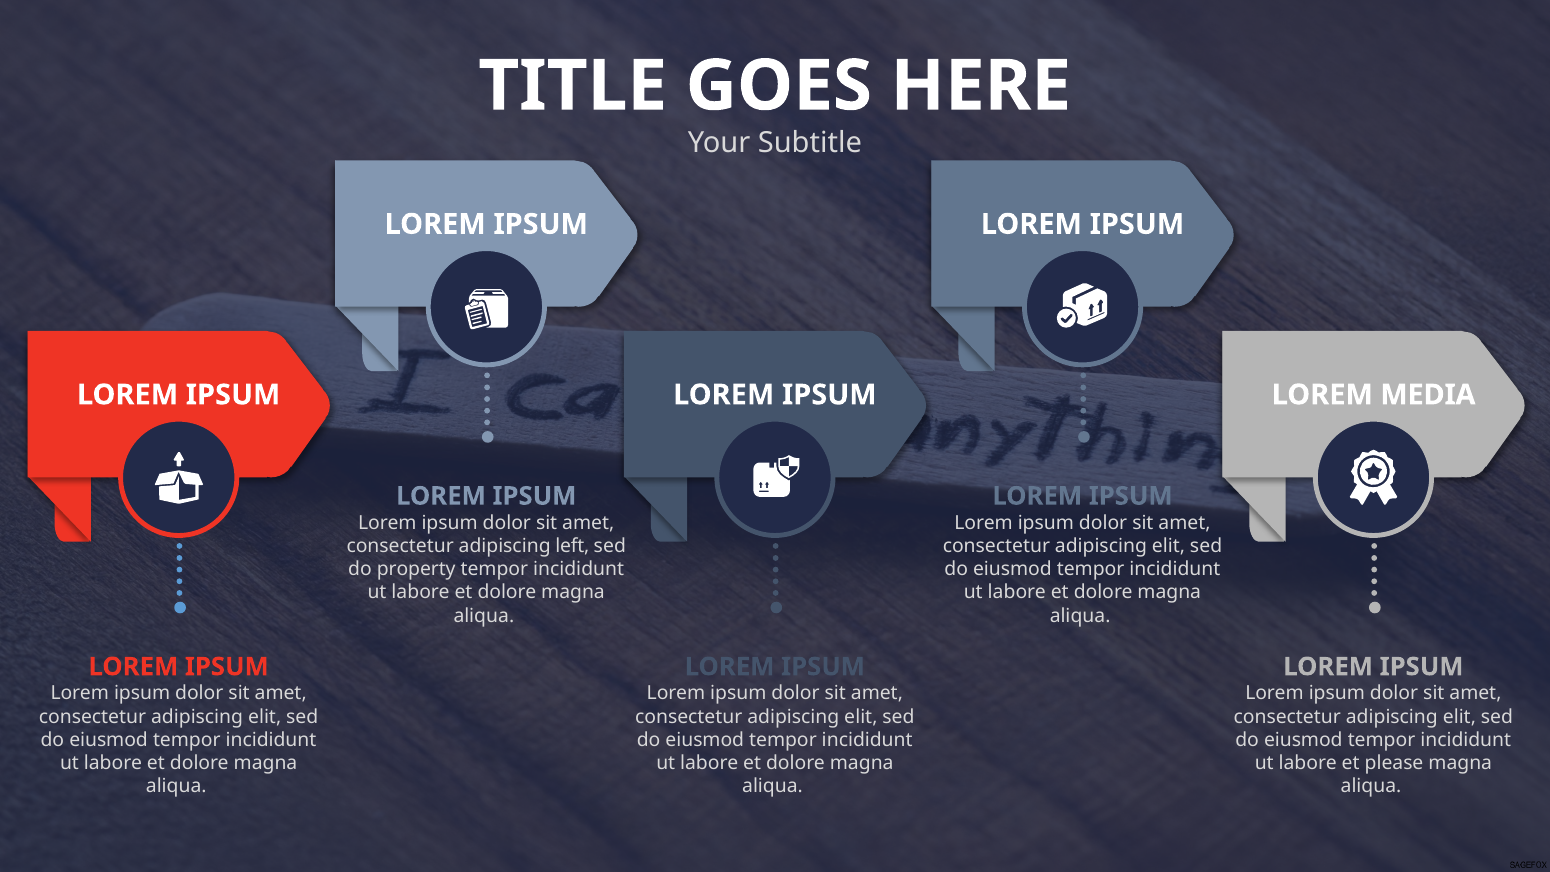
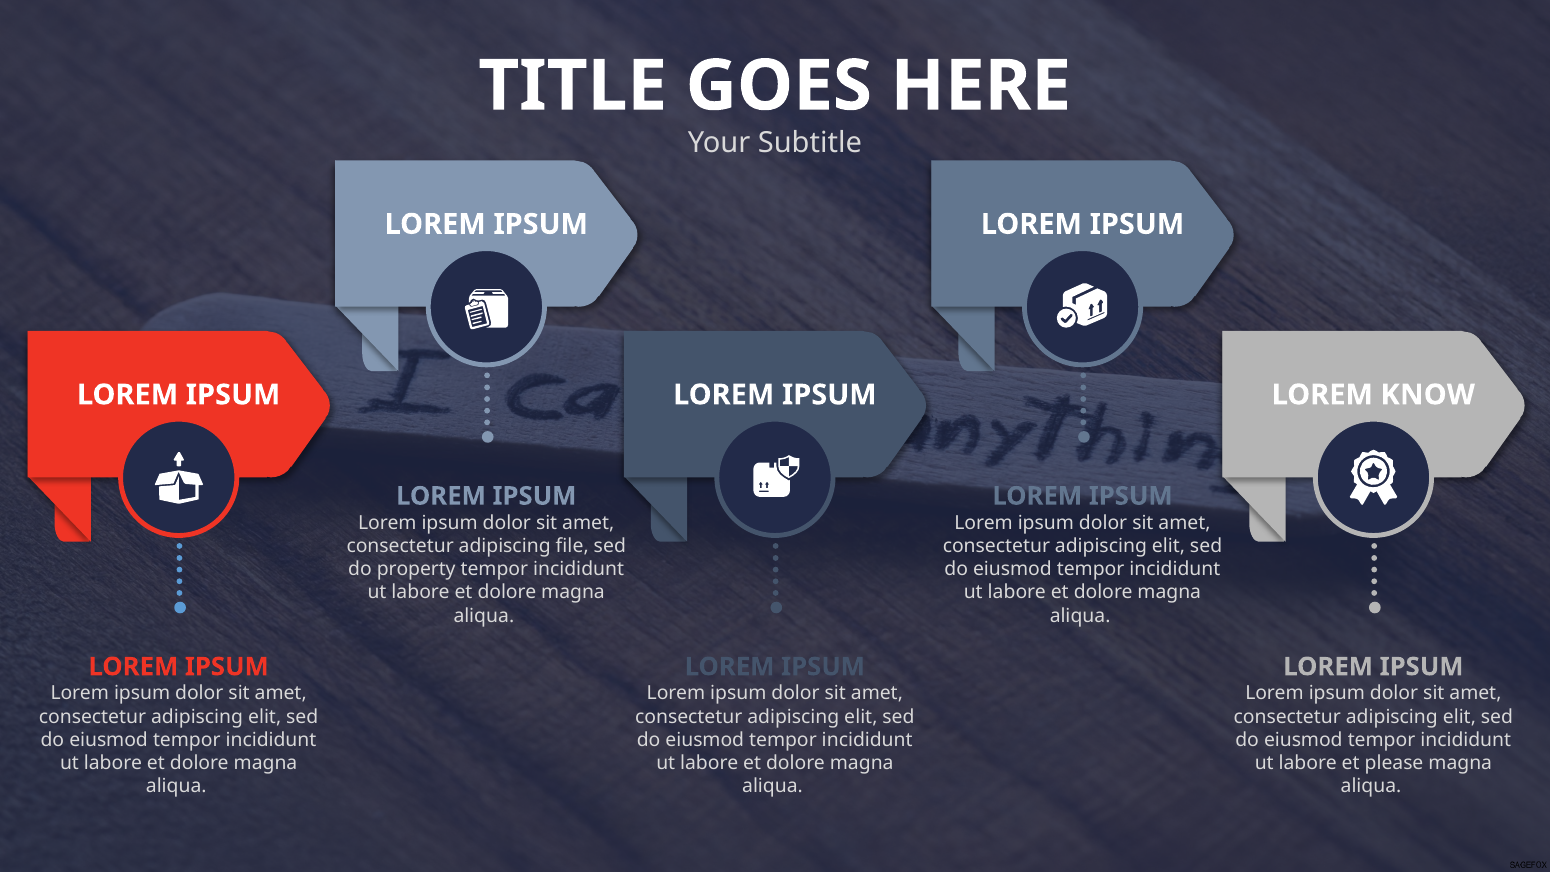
MEDIA: MEDIA -> KNOW
left: left -> file
